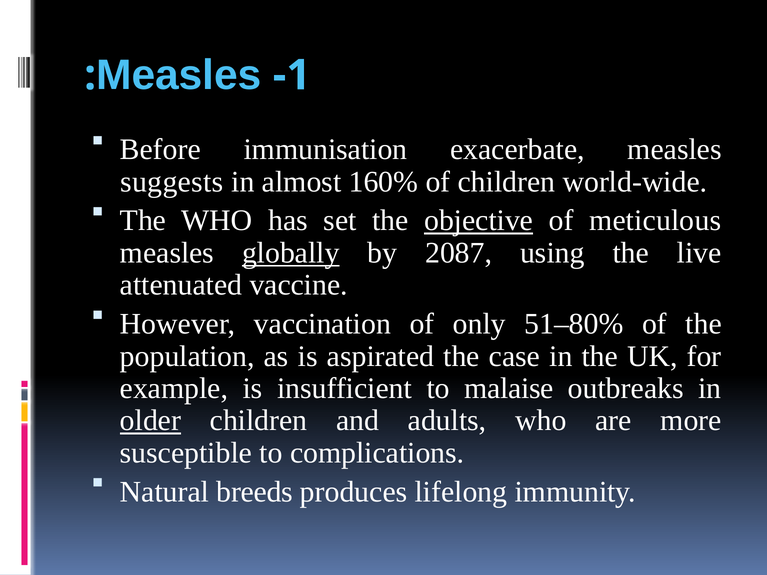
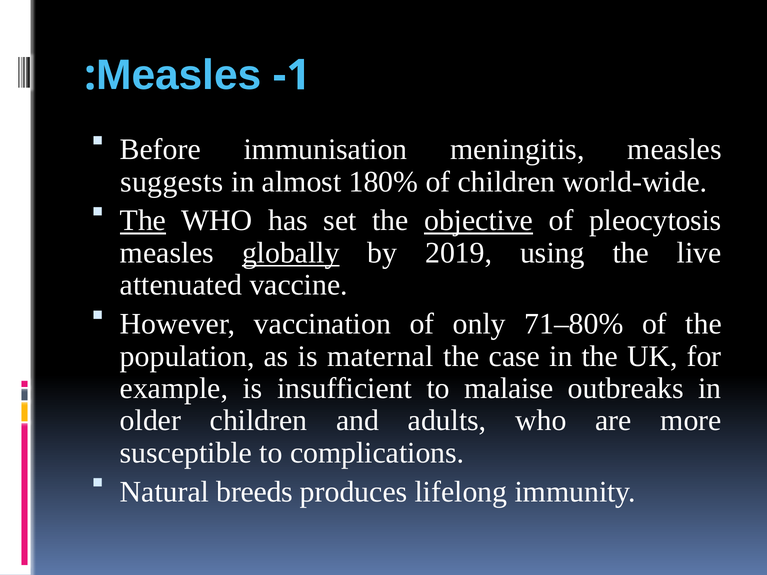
exacerbate: exacerbate -> meningitis
160%: 160% -> 180%
The at (143, 221) underline: none -> present
meticulous: meticulous -> pleocytosis
2087: 2087 -> 2019
51–80%: 51–80% -> 71–80%
aspirated: aspirated -> maternal
older underline: present -> none
